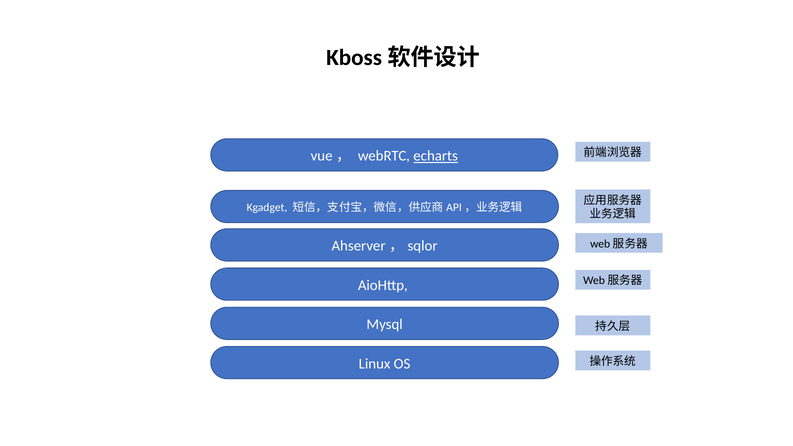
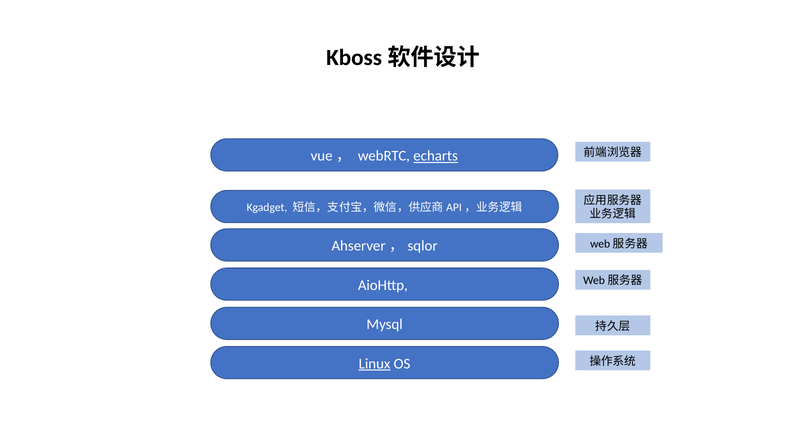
Linux underline: none -> present
